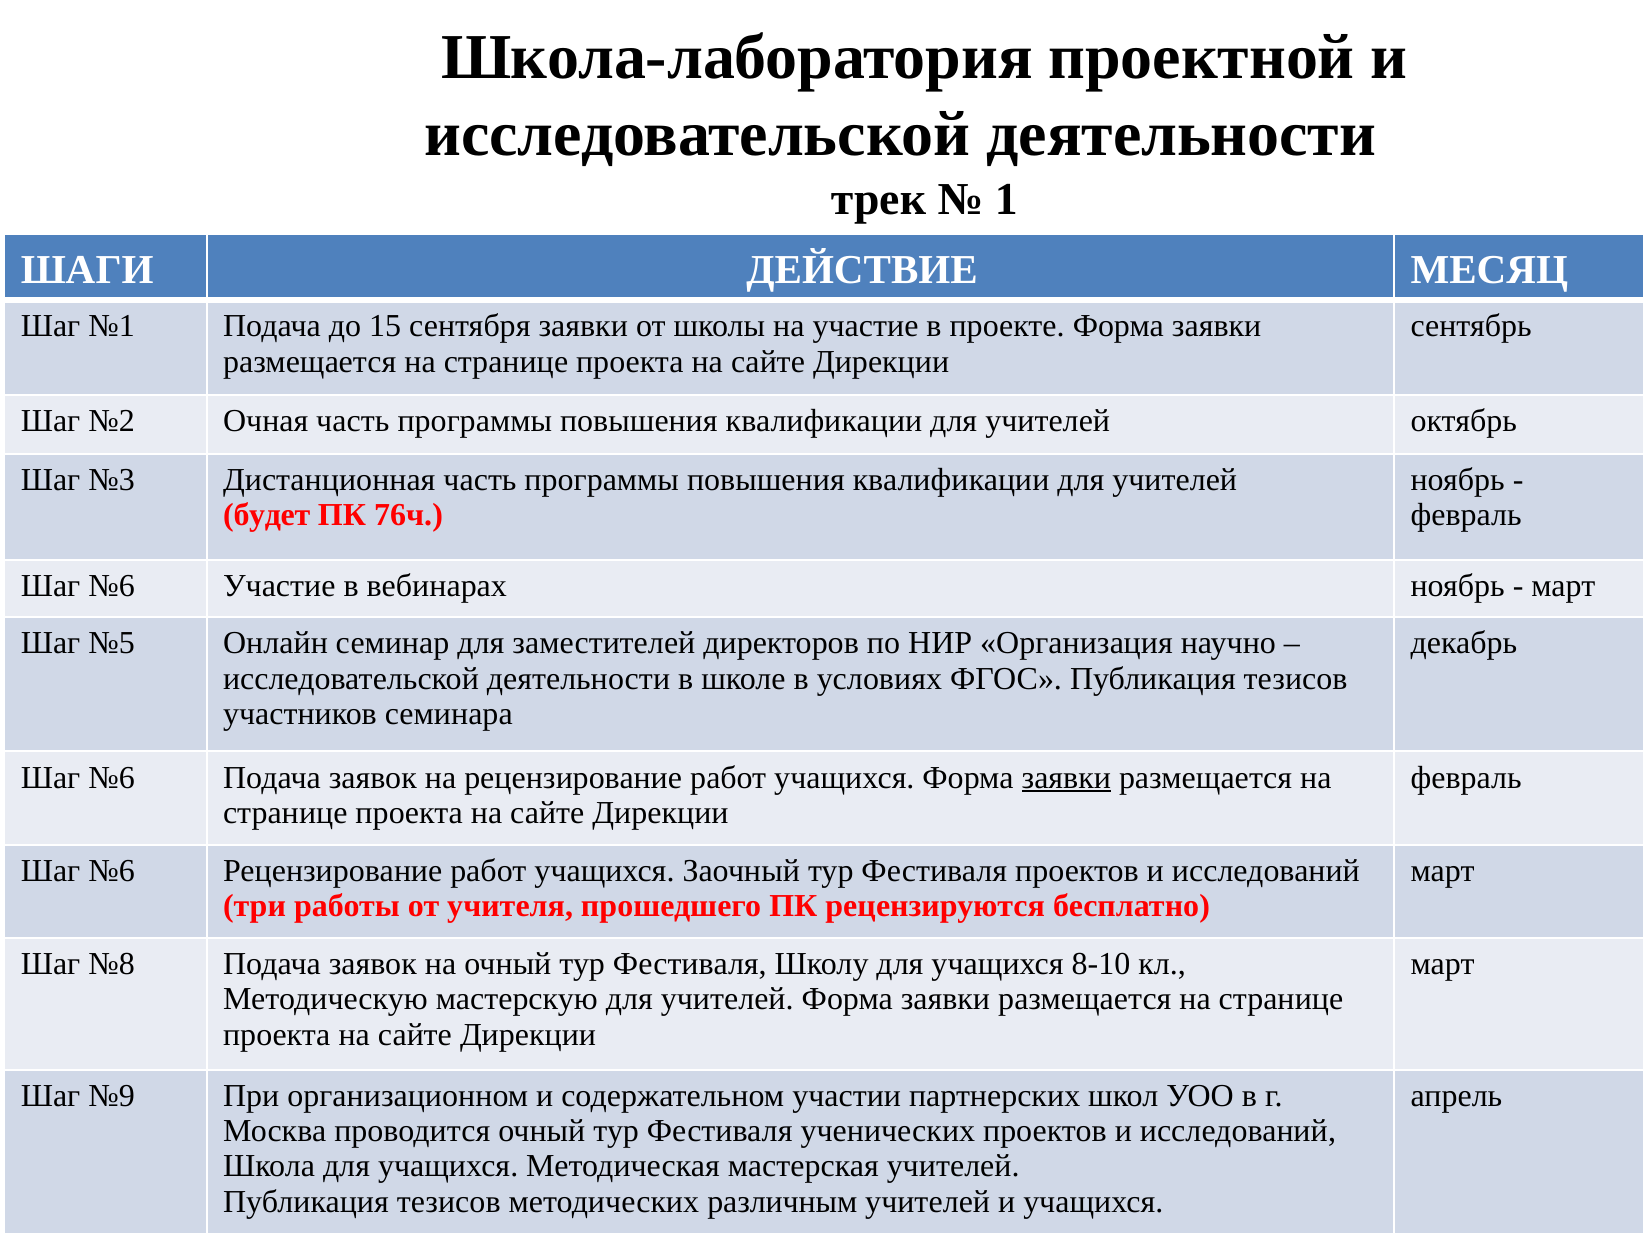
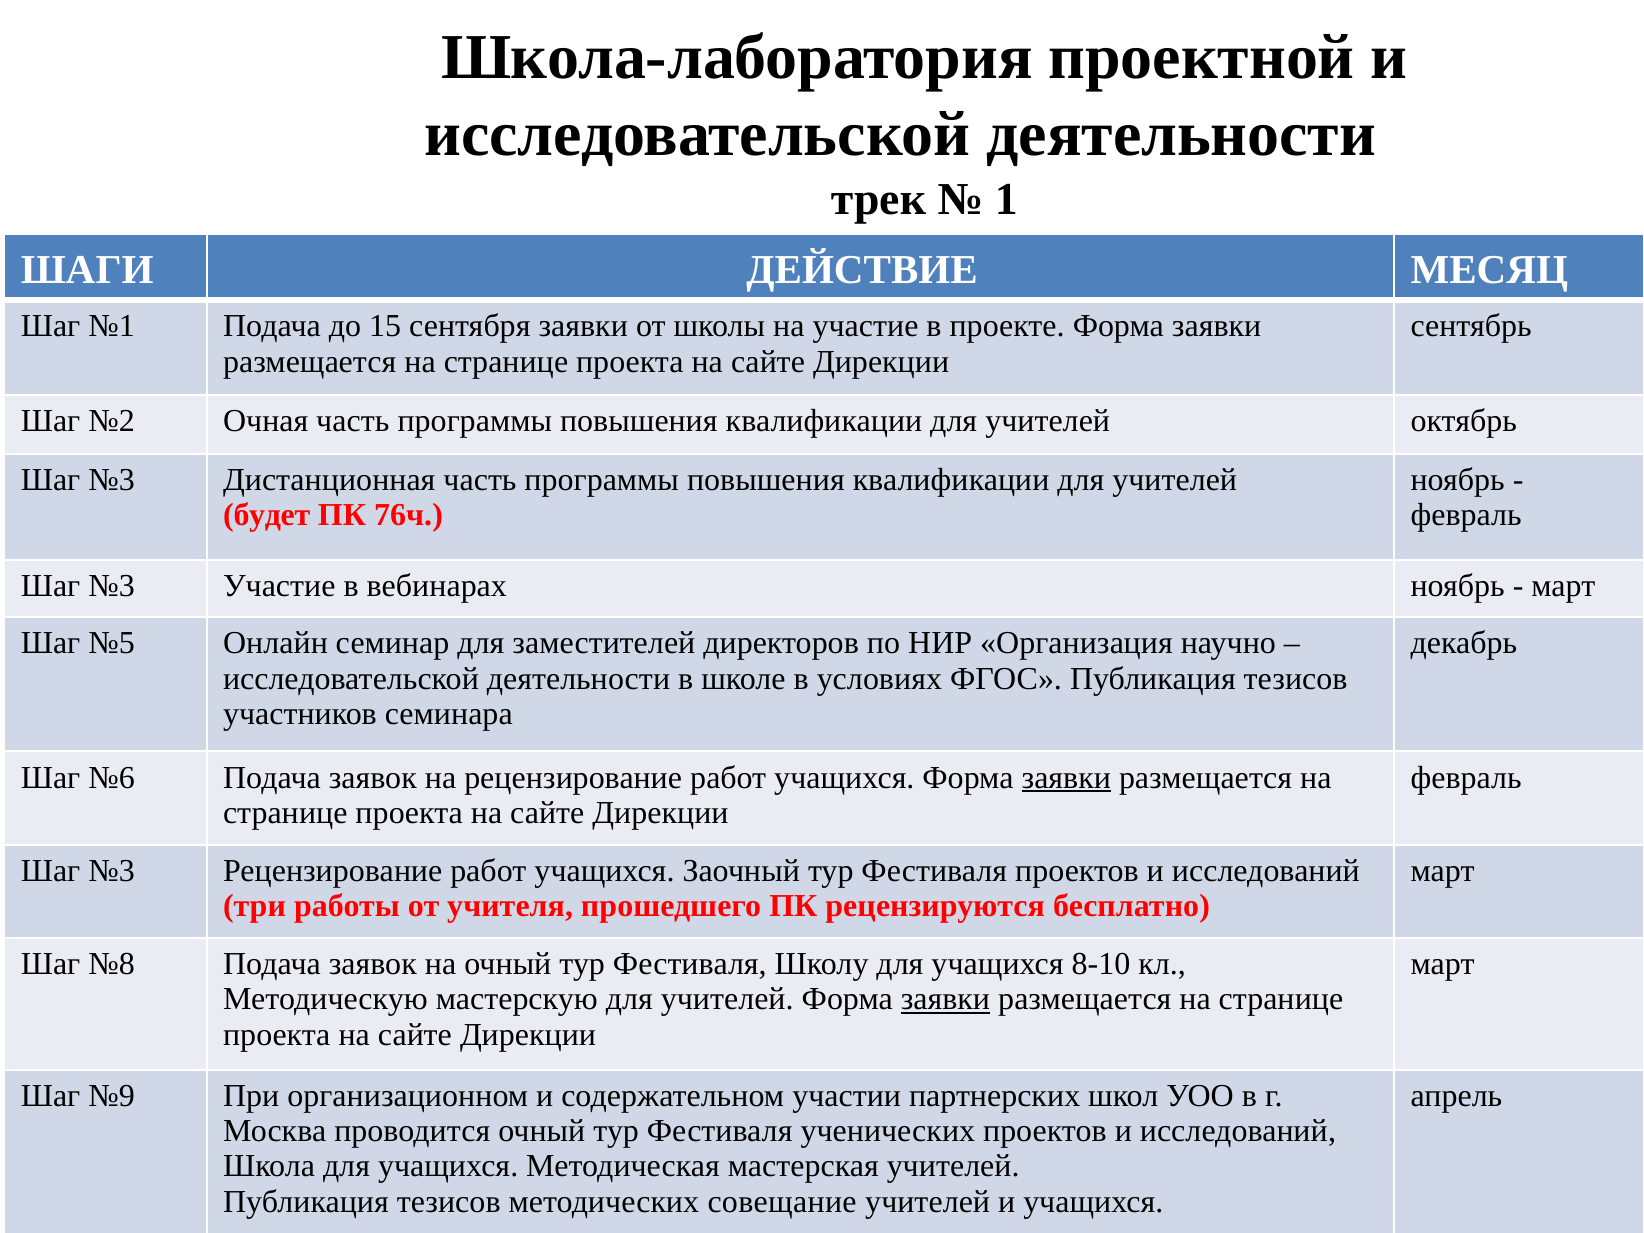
№6 at (112, 586): №6 -> №3
№6 at (112, 871): №6 -> №3
заявки at (945, 999) underline: none -> present
различным: различным -> совещание
